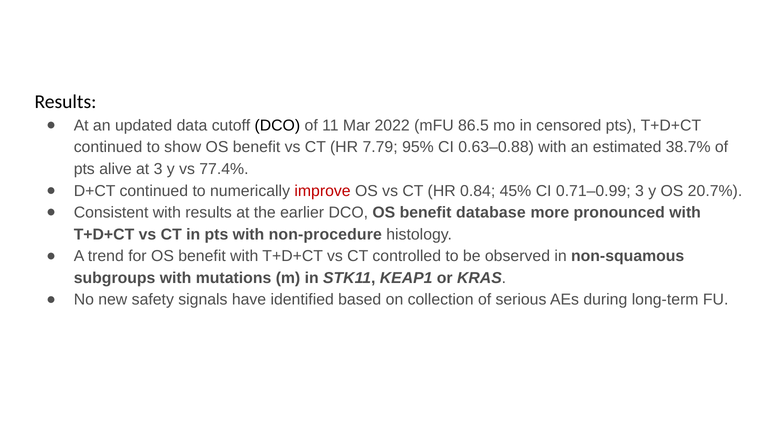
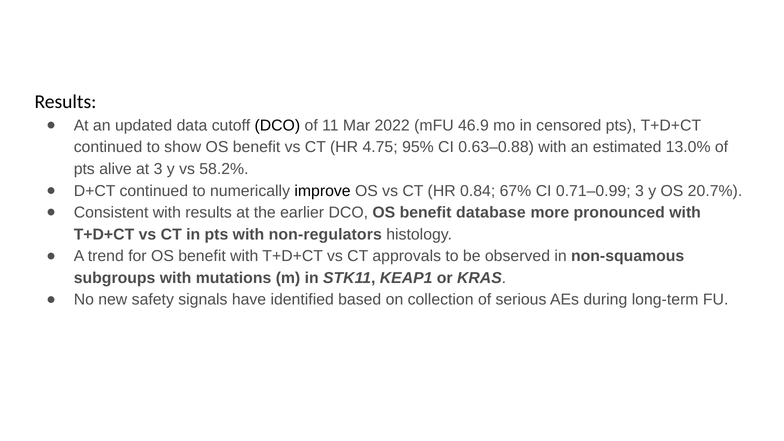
86.5: 86.5 -> 46.9
7.79: 7.79 -> 4.75
38.7%: 38.7% -> 13.0%
77.4%: 77.4% -> 58.2%
improve colour: red -> black
45%: 45% -> 67%
non-procedure: non-procedure -> non-regulators
controlled: controlled -> approvals
